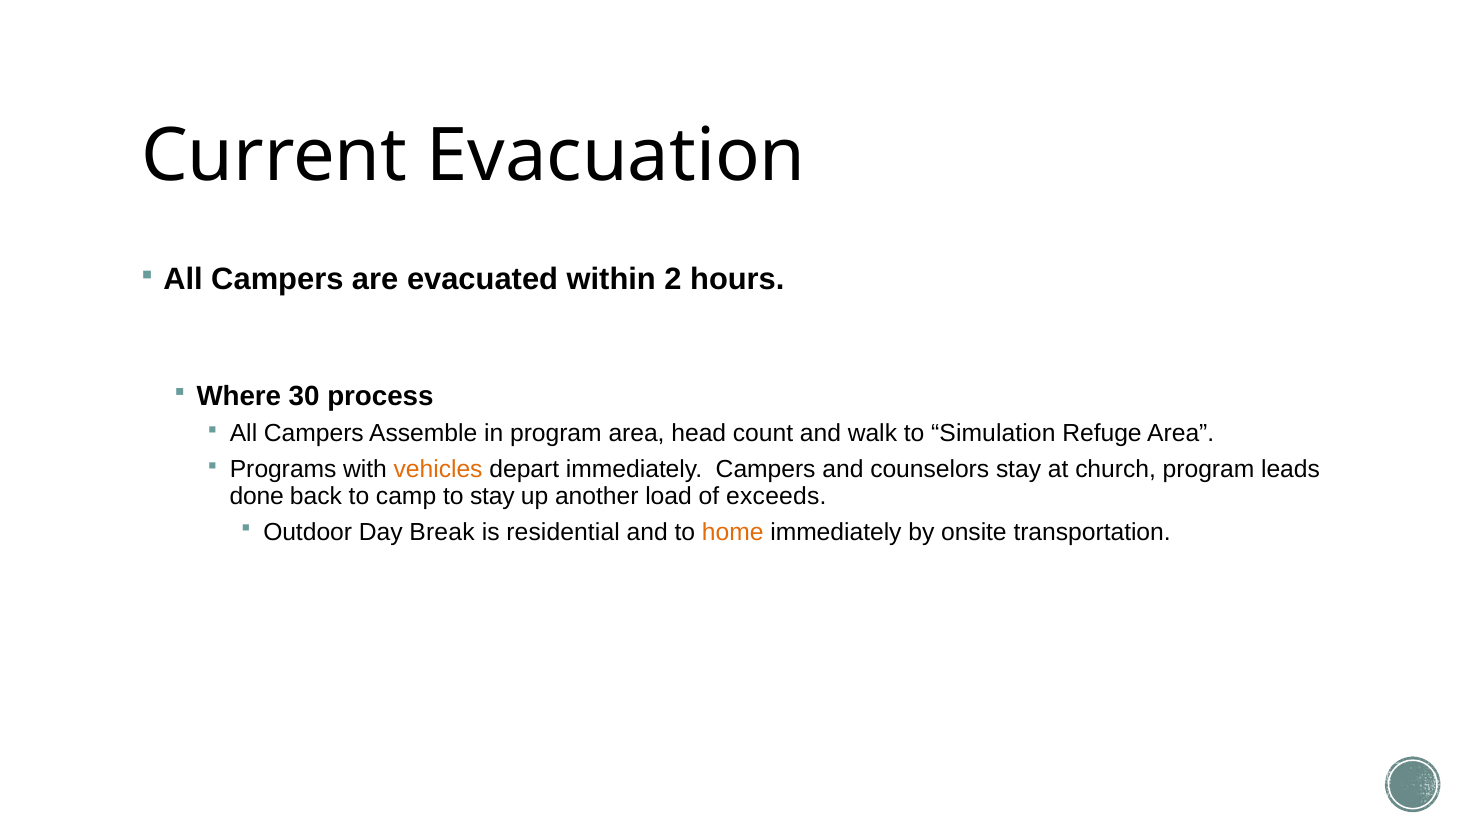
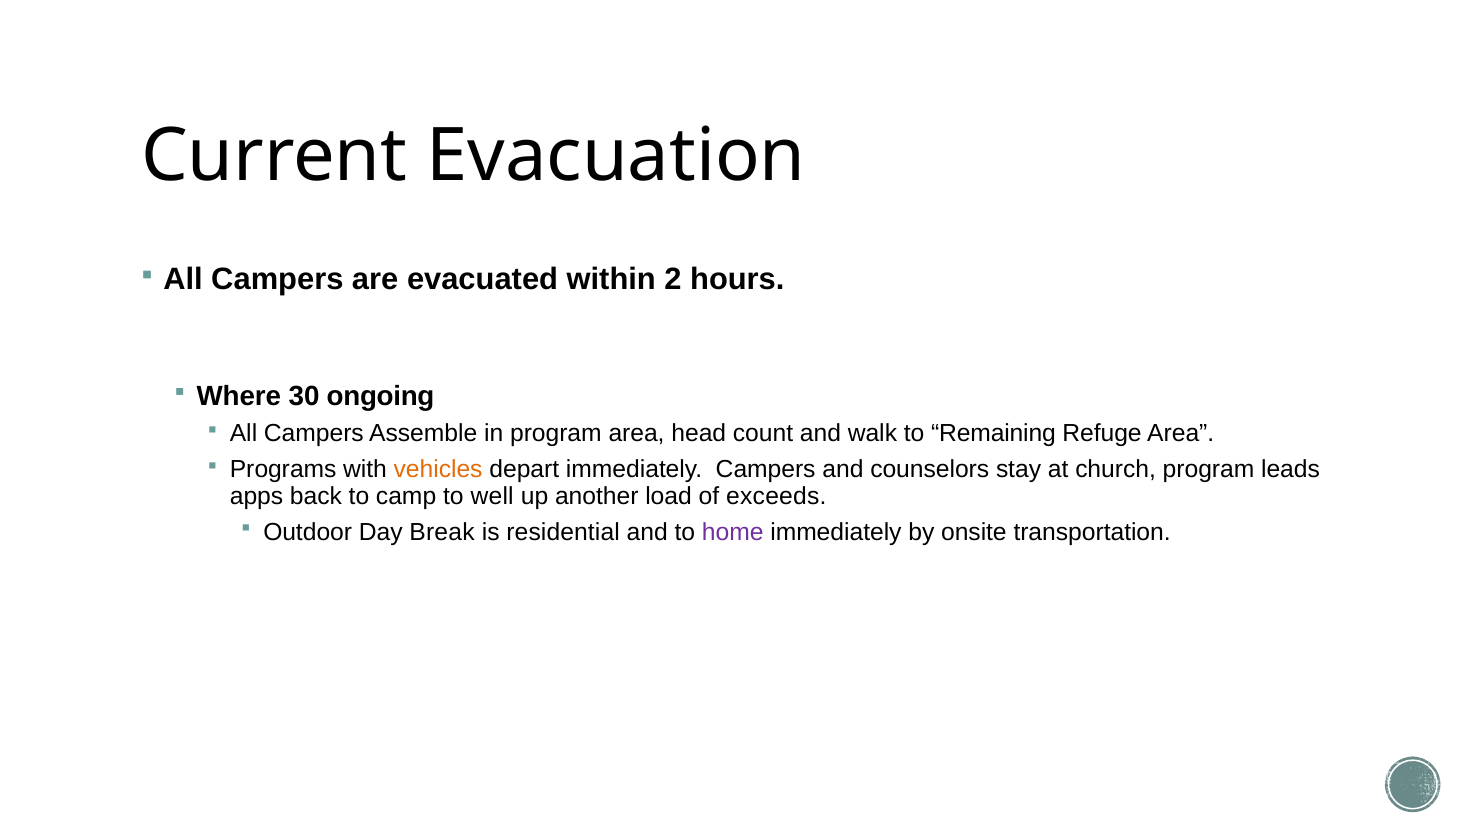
process: process -> ongoing
Simulation: Simulation -> Remaining
done: done -> apps
to stay: stay -> well
home colour: orange -> purple
